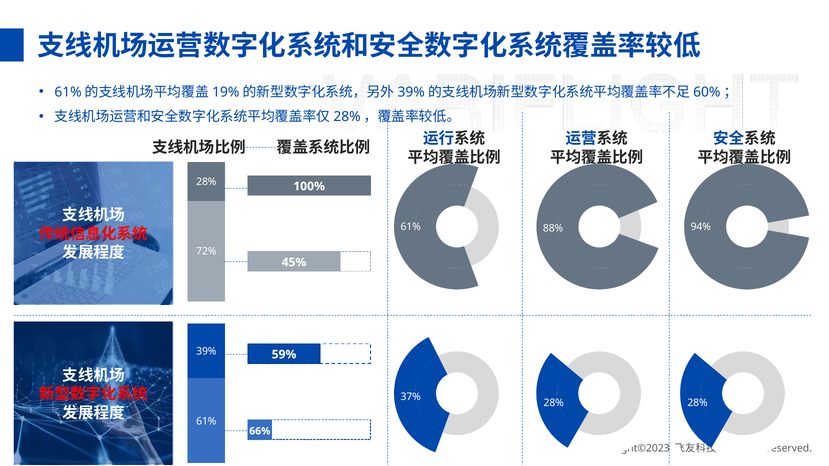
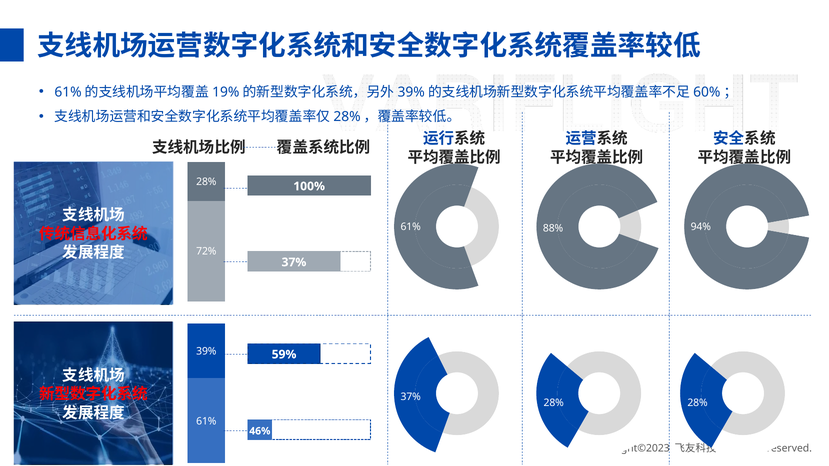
45% at (294, 262): 45% -> 37%
66%: 66% -> 46%
